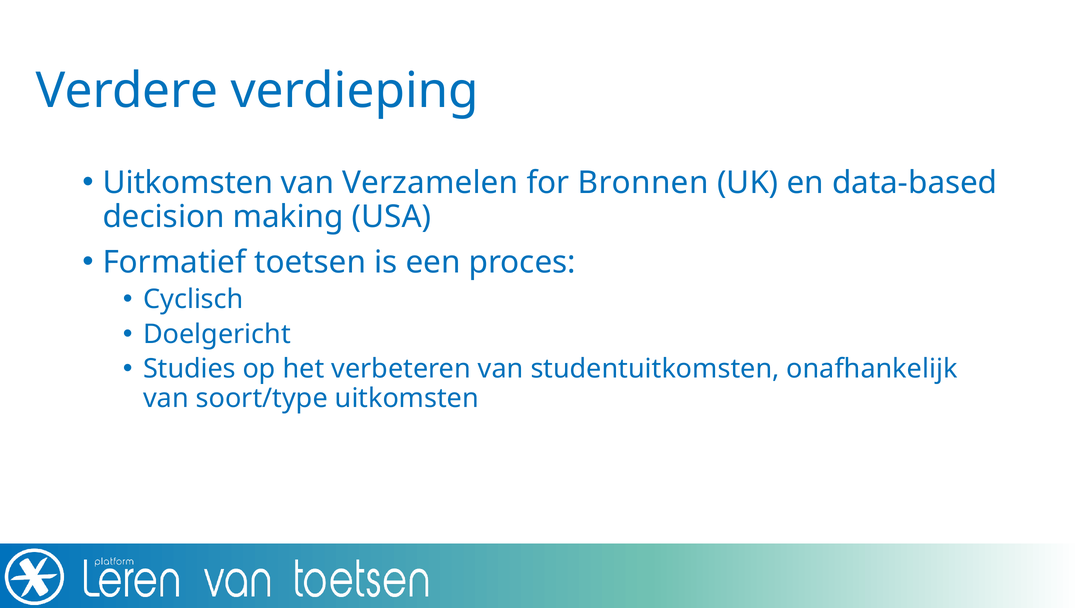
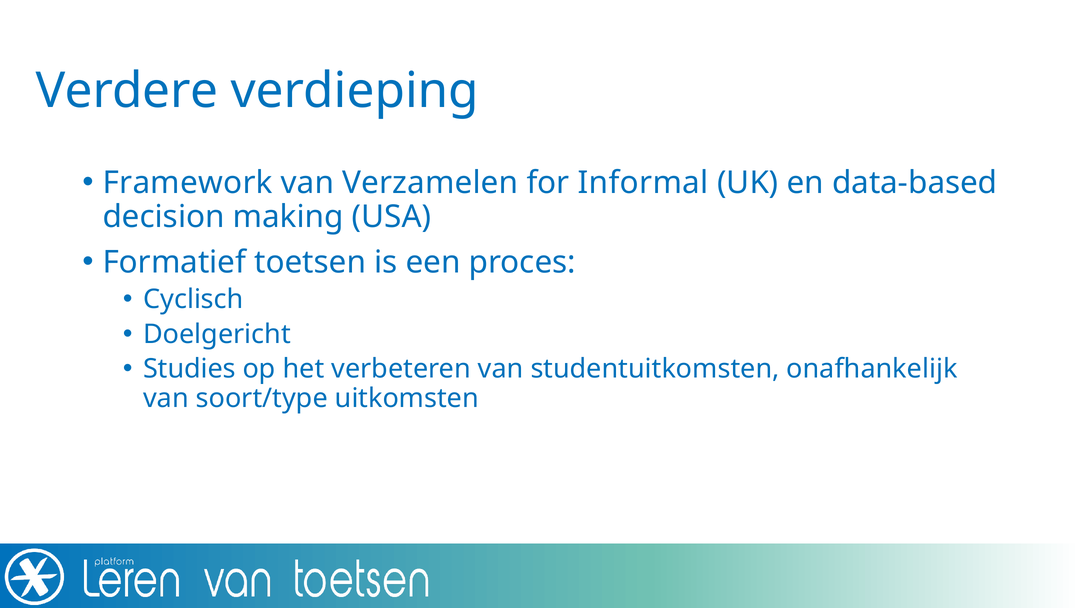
Uitkomsten at (188, 183): Uitkomsten -> Framework
Bronnen: Bronnen -> Informal
